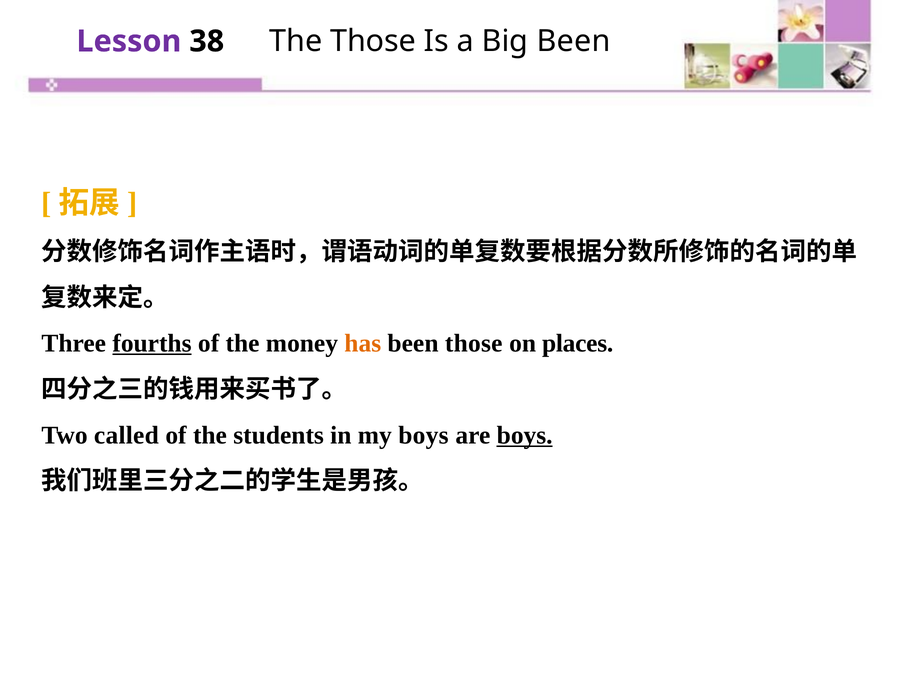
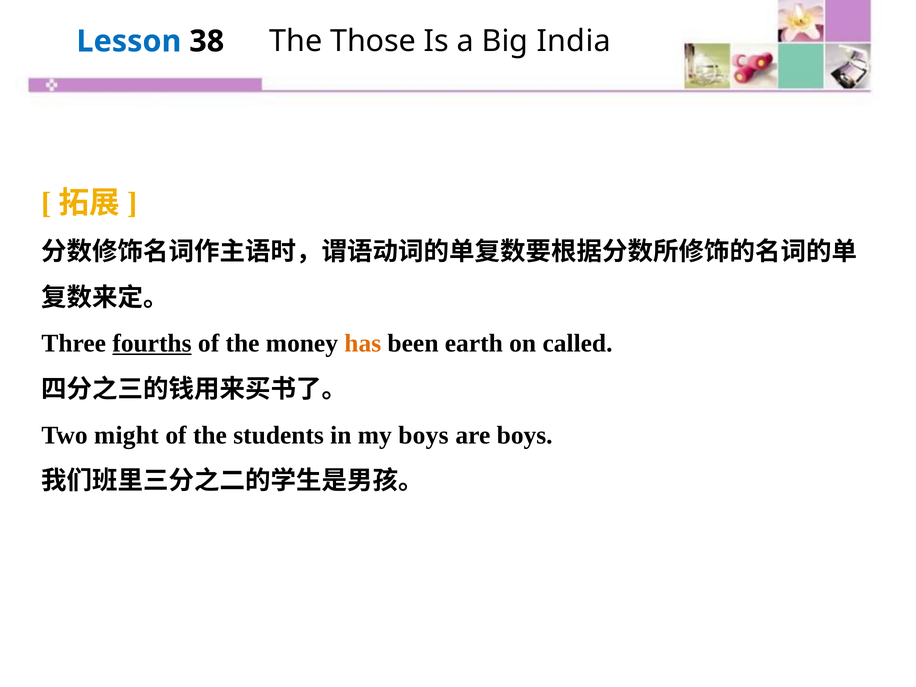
Lesson colour: purple -> blue
Big Been: Been -> India
been those: those -> earth
places: places -> called
called: called -> might
boys at (525, 435) underline: present -> none
